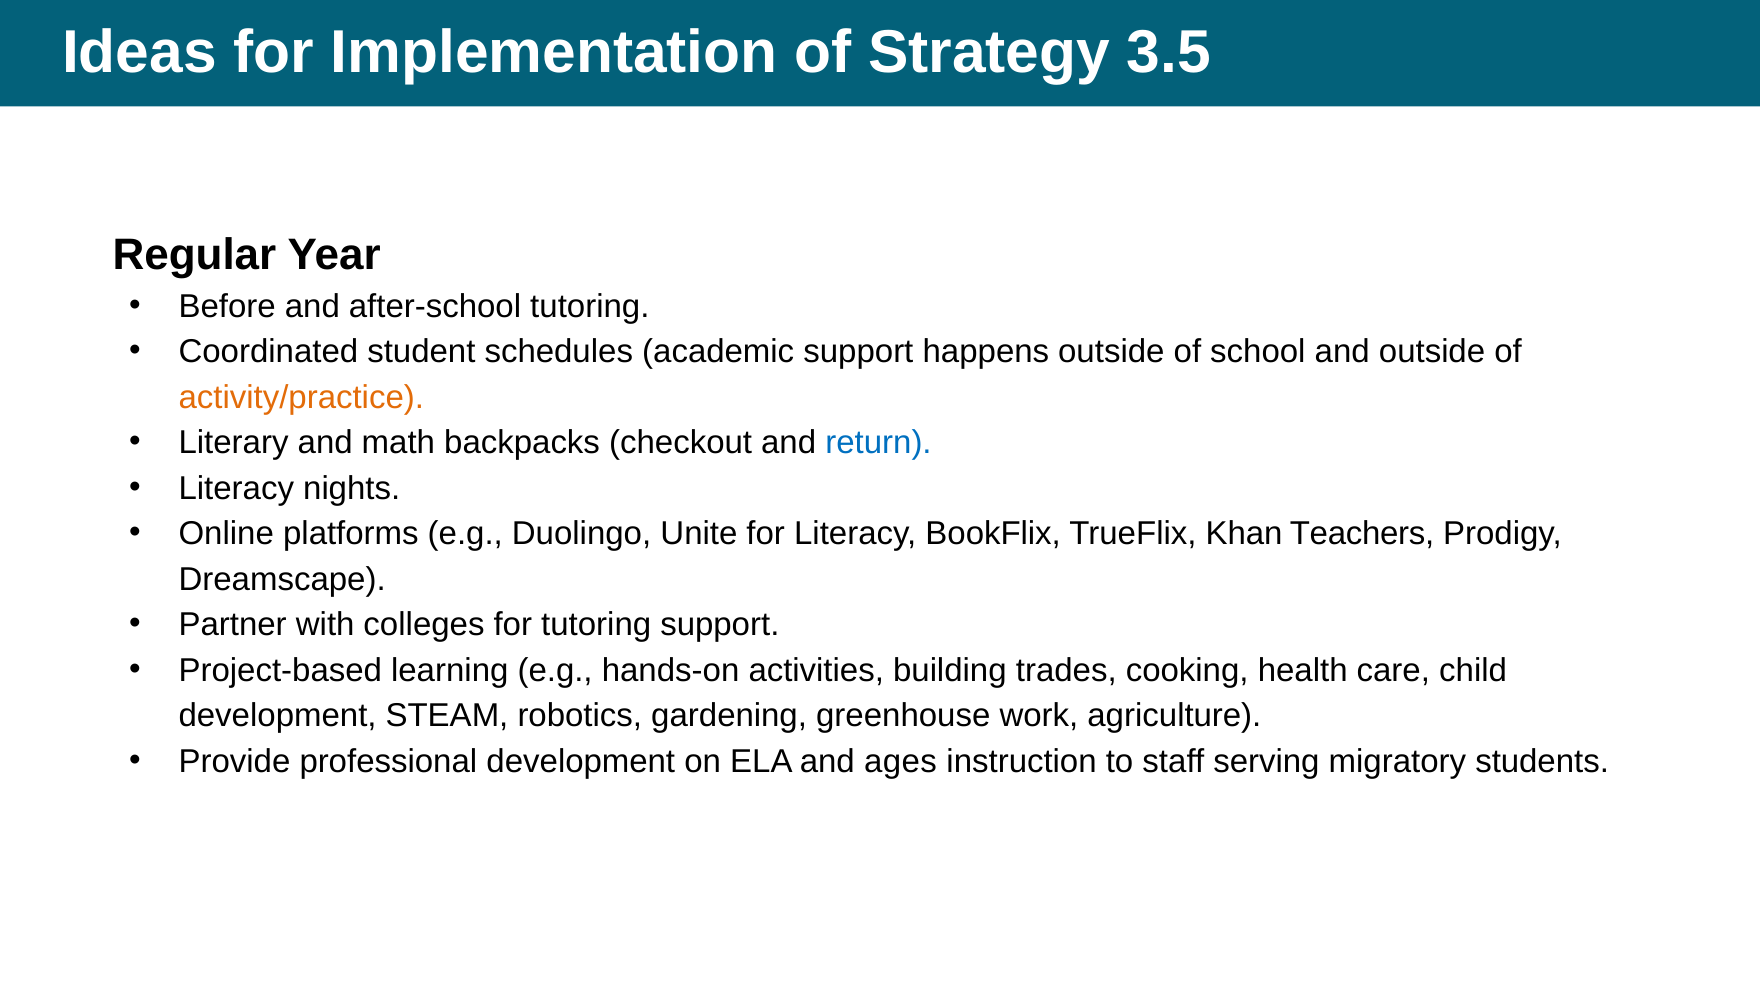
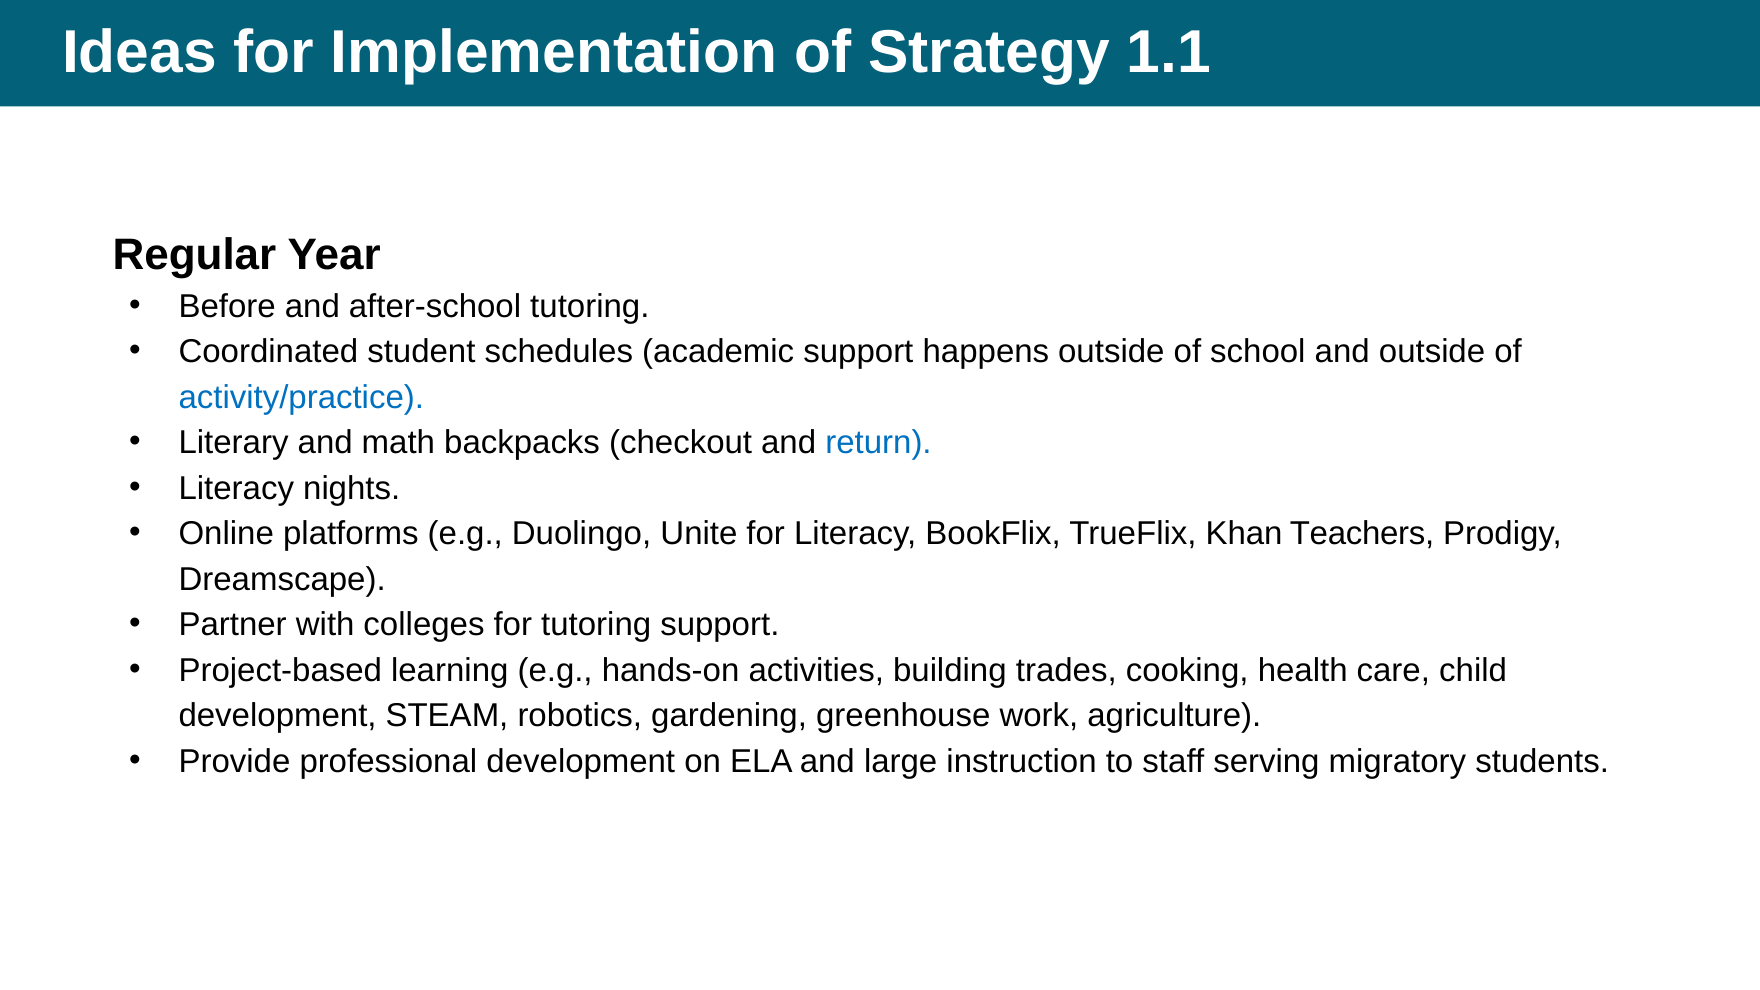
3.5: 3.5 -> 1.1
activity/practice colour: orange -> blue
ages: ages -> large
